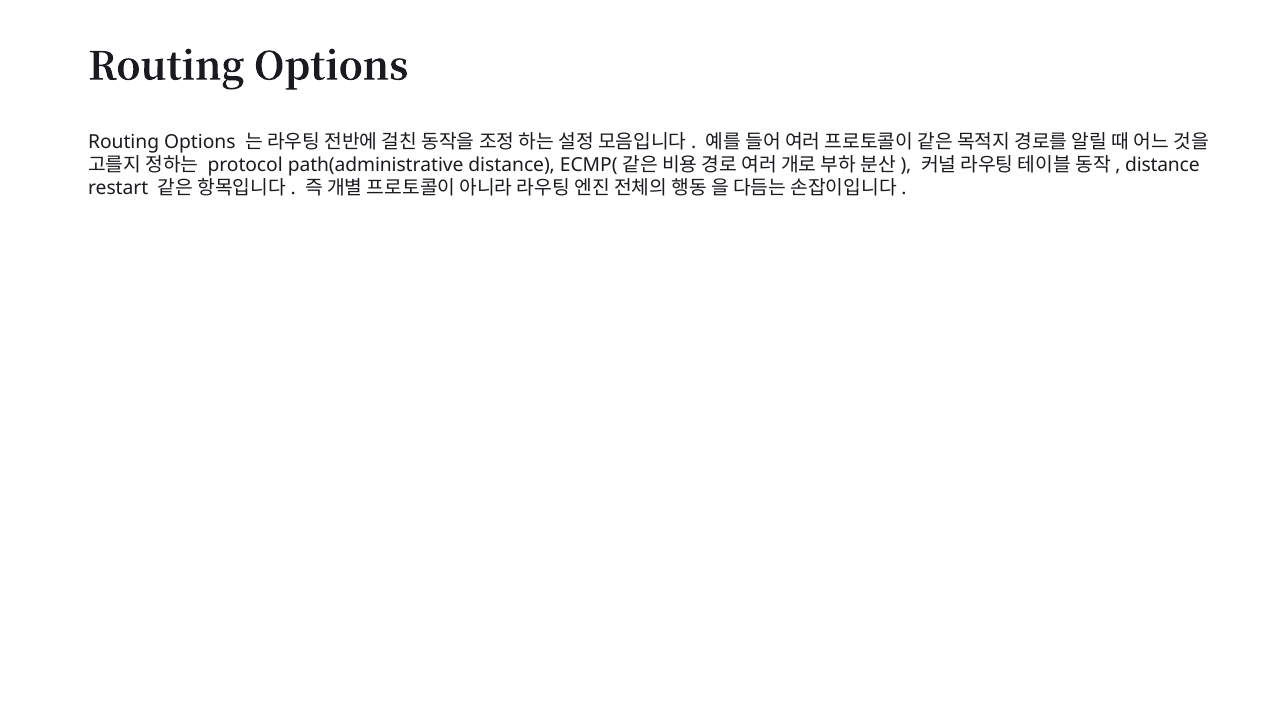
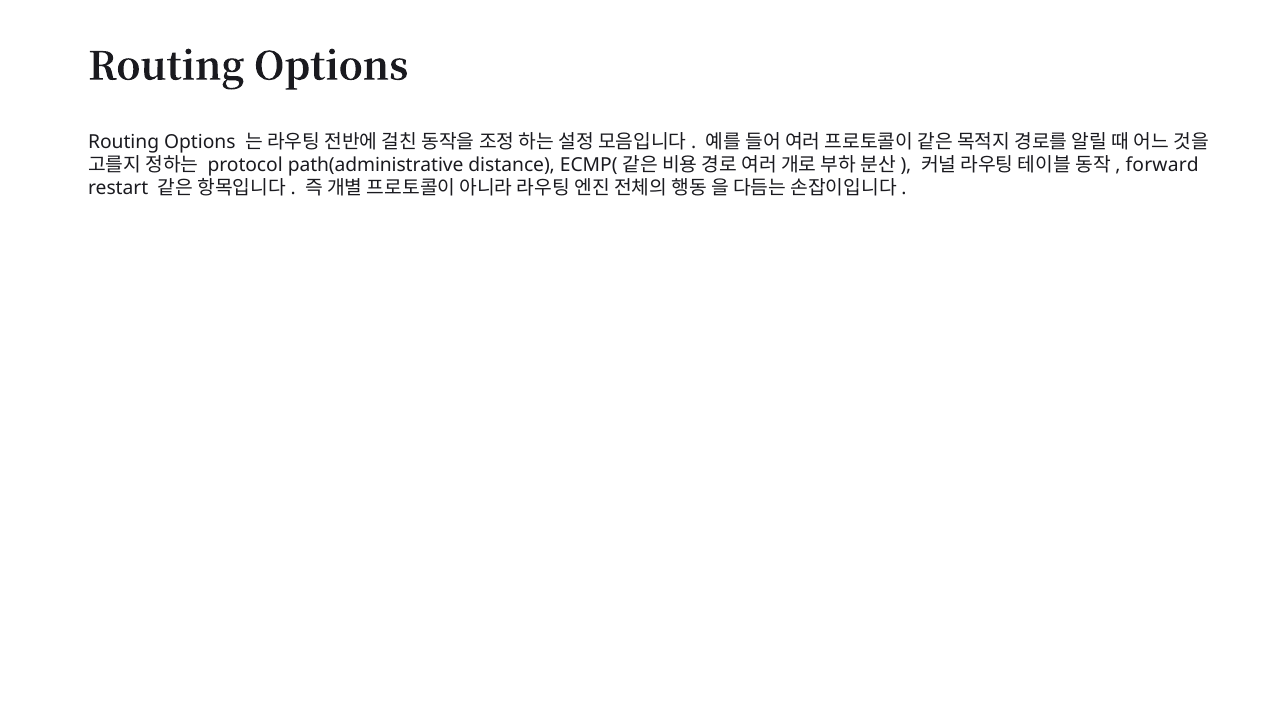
distance at (1162, 165): distance -> forward
